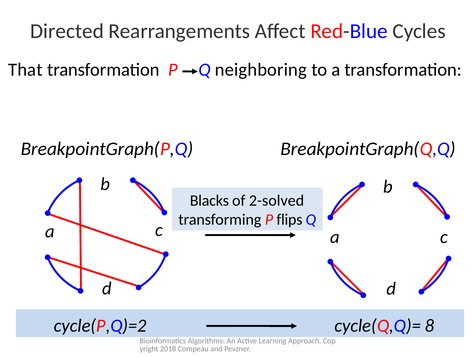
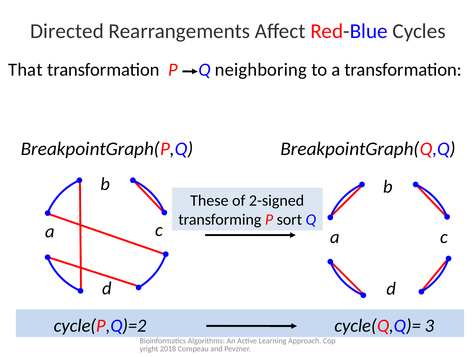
Blacks: Blacks -> These
2-solved: 2-solved -> 2-signed
flips: flips -> sort
8: 8 -> 3
